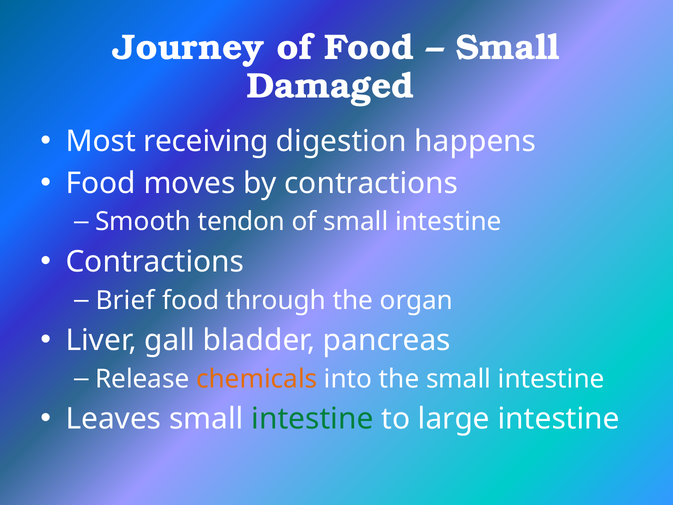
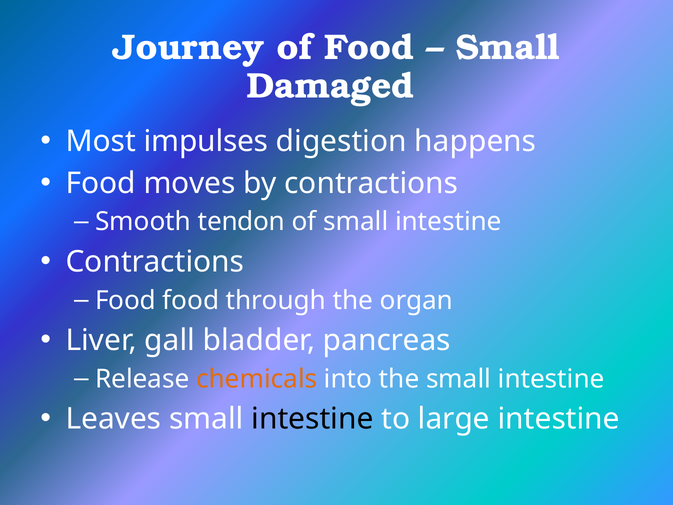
receiving: receiving -> impulses
Brief at (125, 300): Brief -> Food
intestine at (312, 419) colour: green -> black
